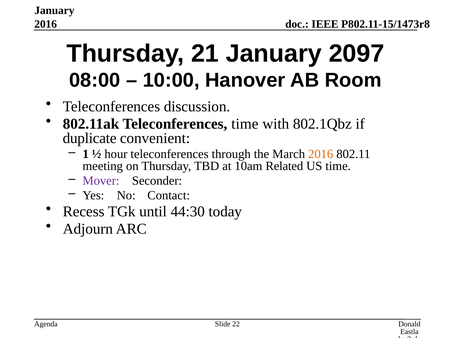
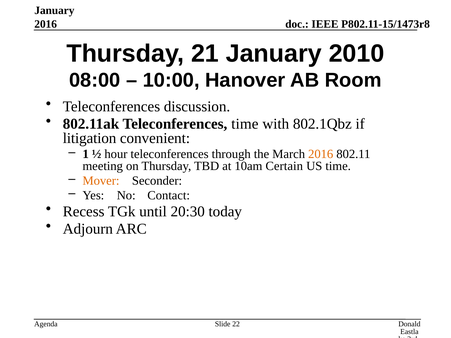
2097: 2097 -> 2010
duplicate: duplicate -> litigation
Related: Related -> Certain
Mover colour: purple -> orange
44:30: 44:30 -> 20:30
